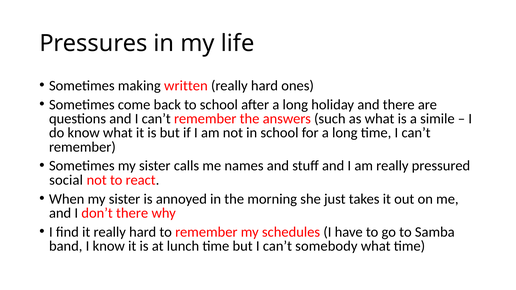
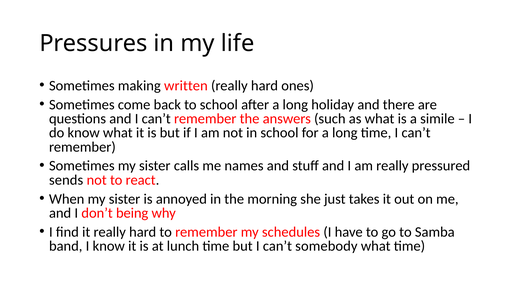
social: social -> sends
don’t there: there -> being
